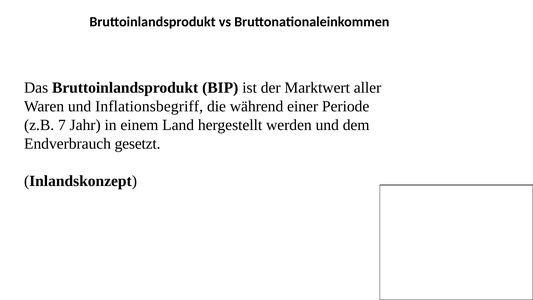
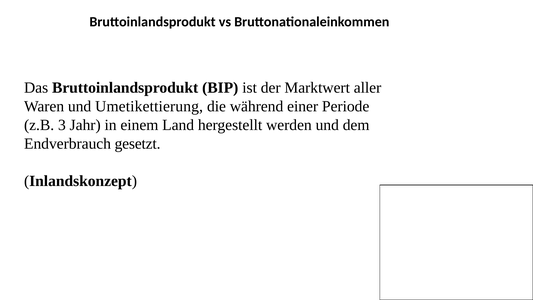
Inflationsbegriff: Inflationsbegriff -> Umetikettierung
7: 7 -> 3
